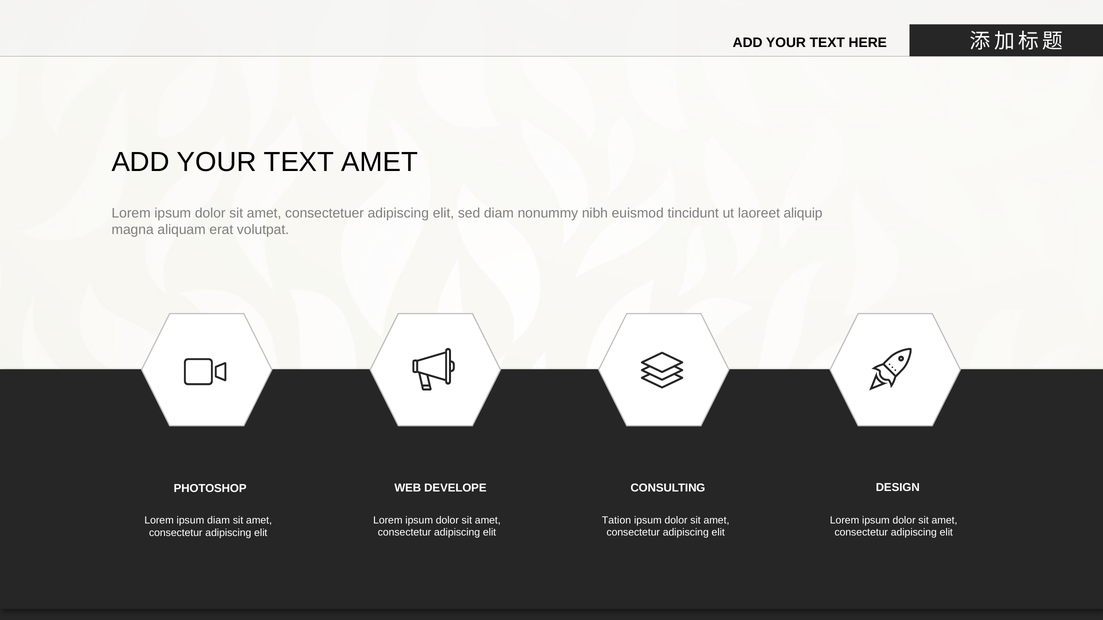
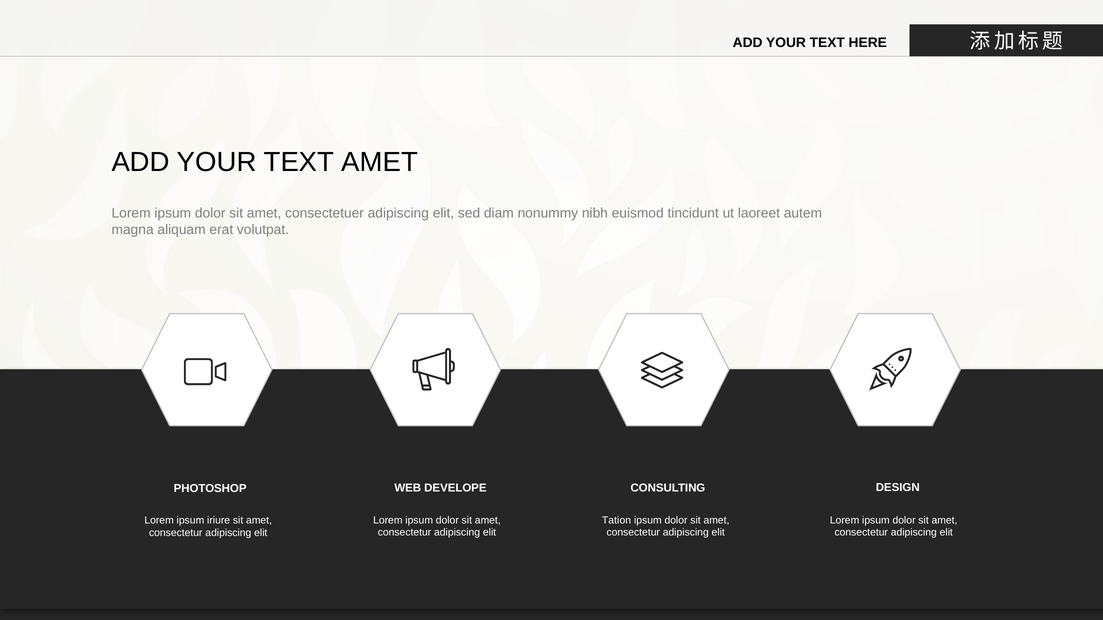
aliquip: aliquip -> autem
ipsum diam: diam -> iriure
